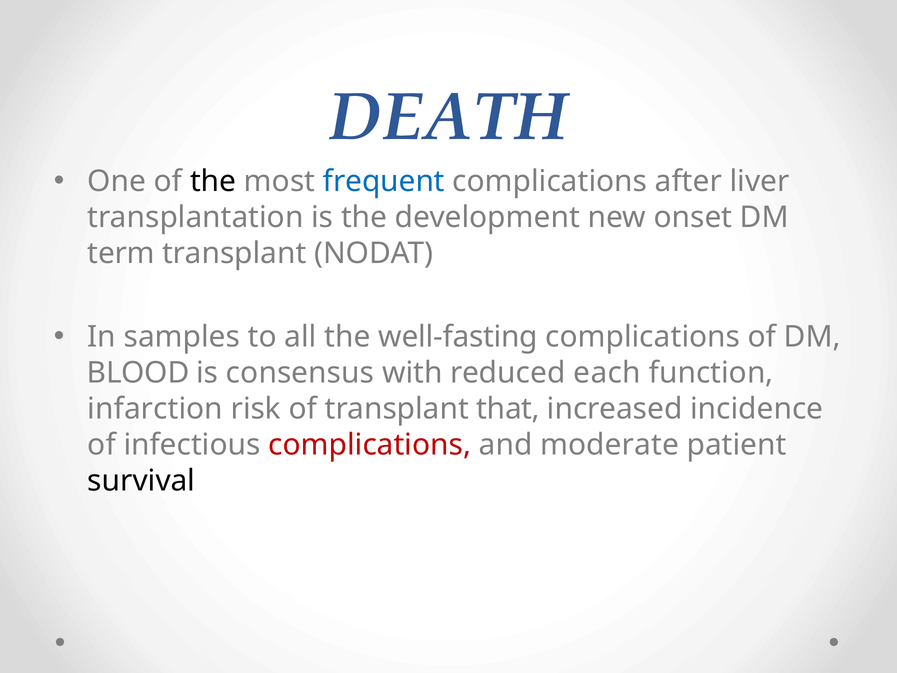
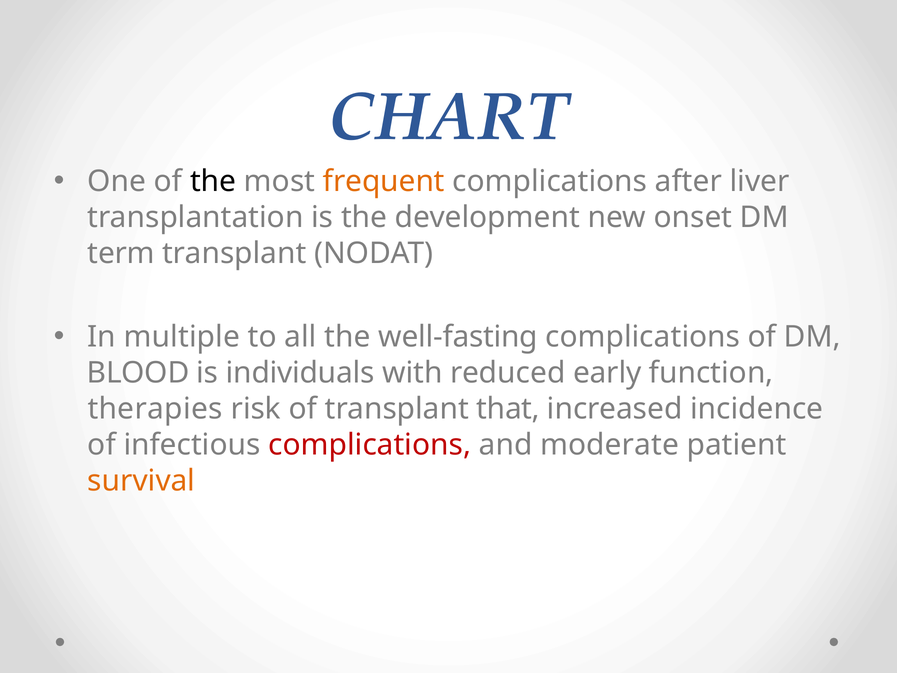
DEATH: DEATH -> CHART
frequent colour: blue -> orange
samples: samples -> multiple
consensus: consensus -> individuals
each: each -> early
infarction: infarction -> therapies
survival colour: black -> orange
